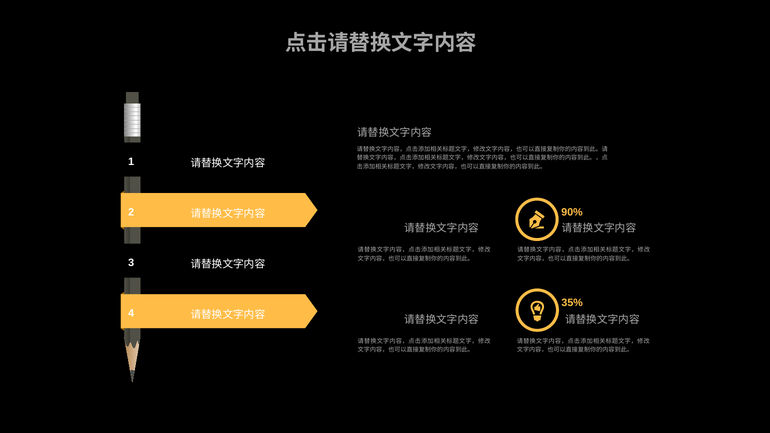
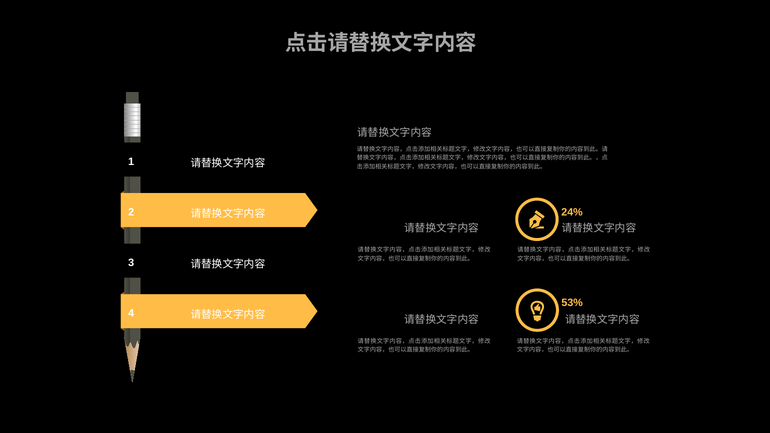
90%: 90% -> 24%
35%: 35% -> 53%
